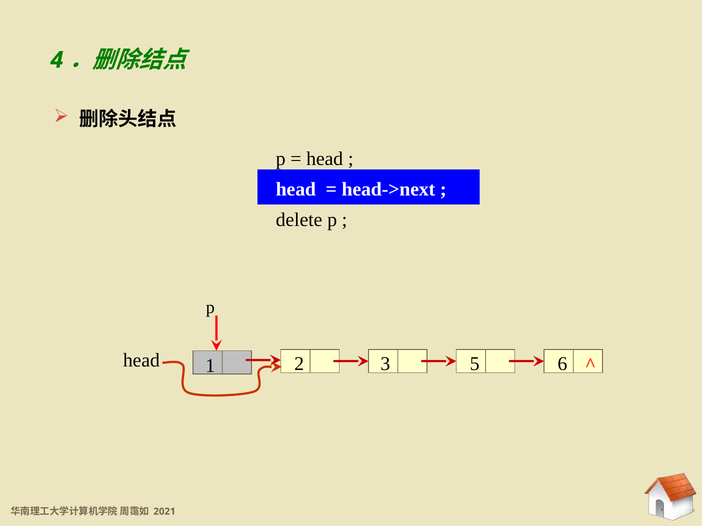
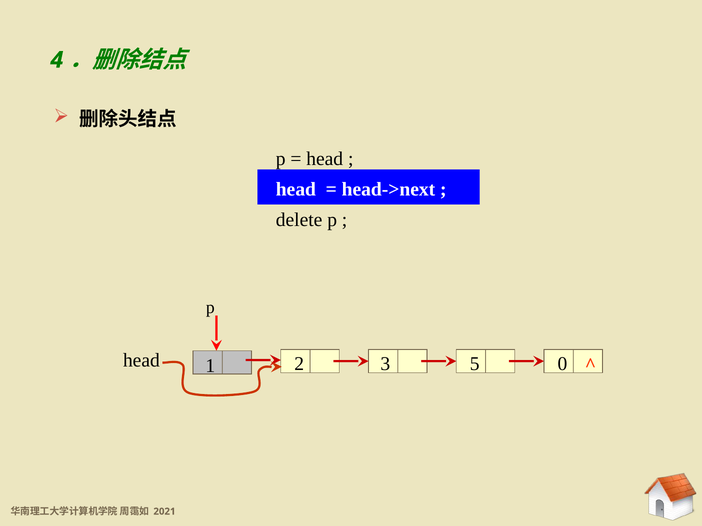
6: 6 -> 0
